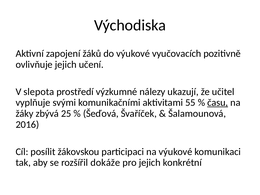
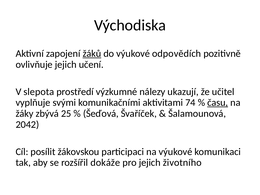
žáků underline: none -> present
vyučovacích: vyučovacích -> odpovědích
55: 55 -> 74
2016: 2016 -> 2042
konkrétní: konkrétní -> životního
